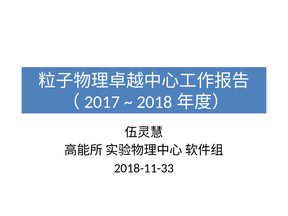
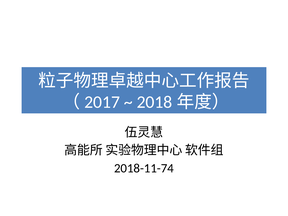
2018-11-33: 2018-11-33 -> 2018-11-74
